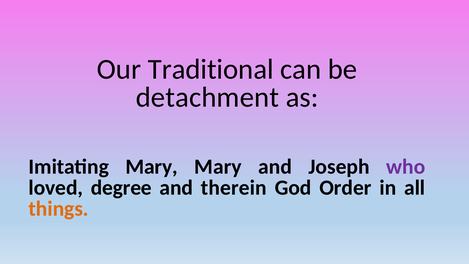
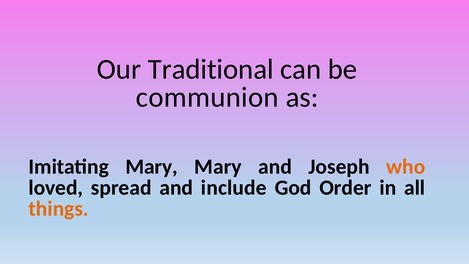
detachment: detachment -> communion
who colour: purple -> orange
degree: degree -> spread
therein: therein -> include
